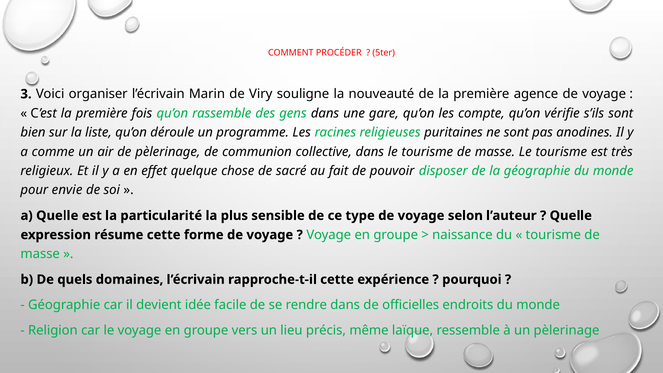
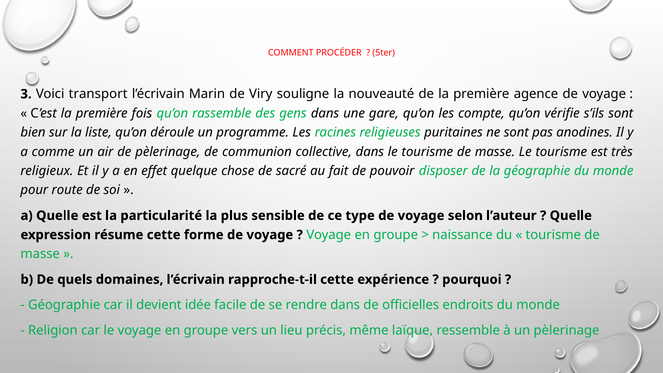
organiser: organiser -> transport
envie: envie -> route
